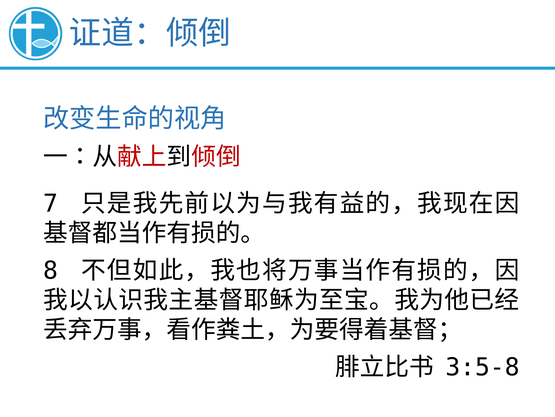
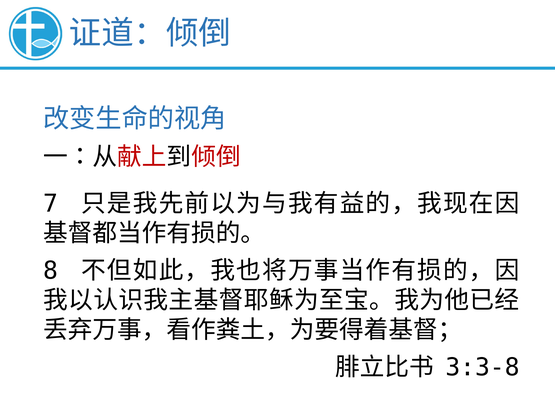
3:5-8: 3:5-8 -> 3:3-8
